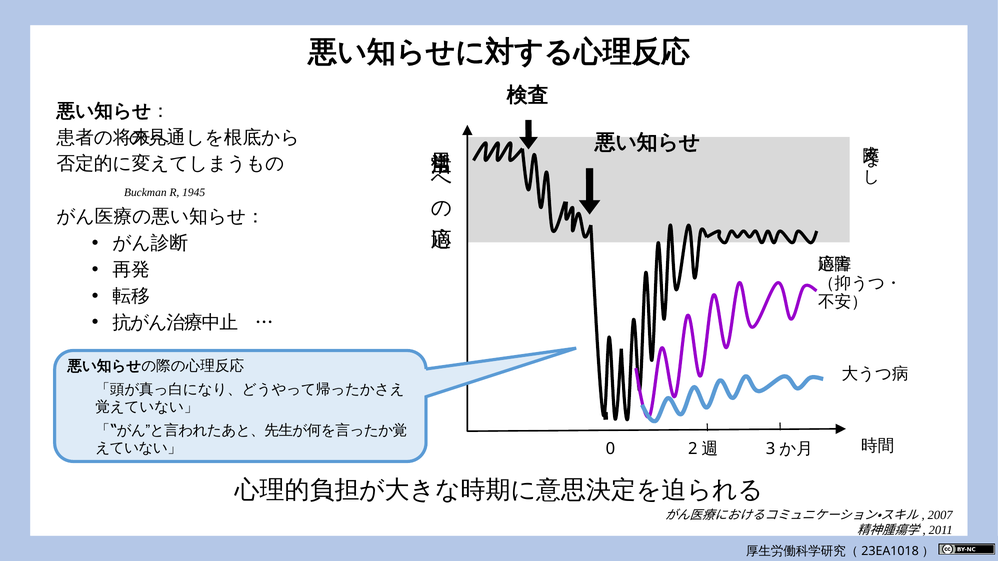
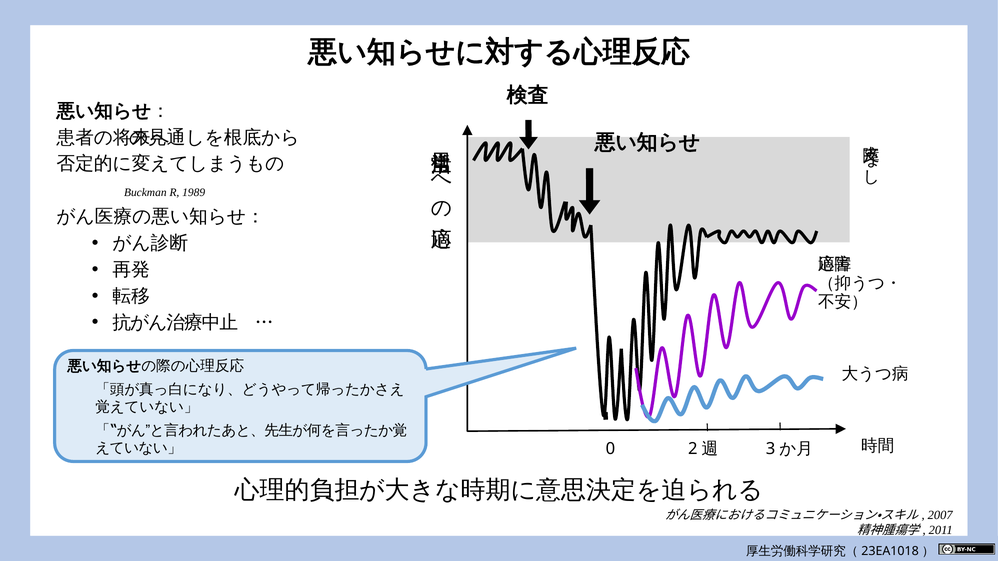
1945: 1945 -> 1989
